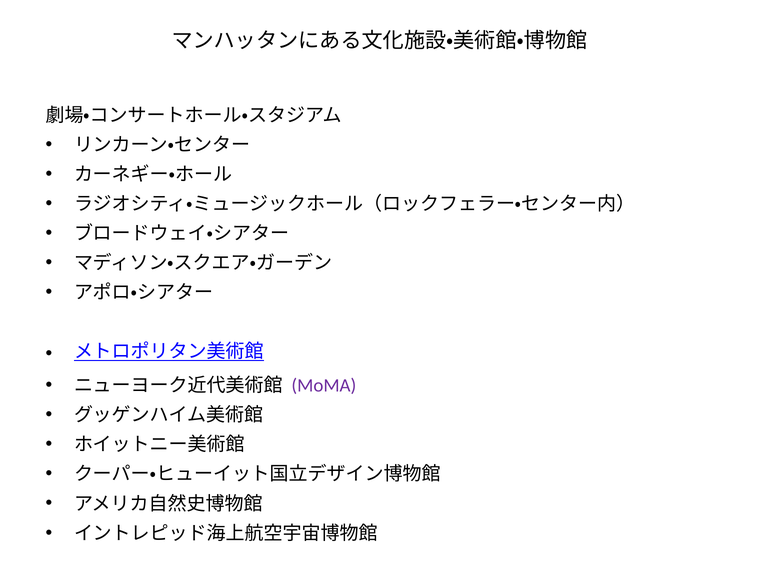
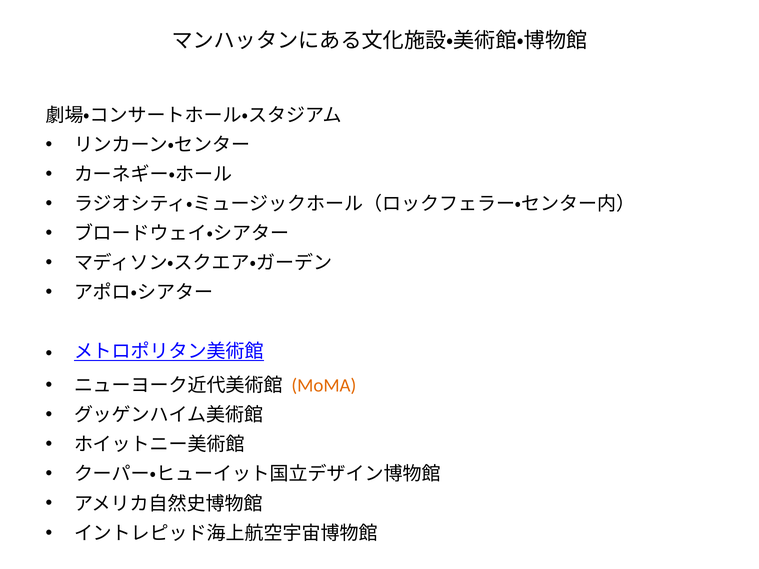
MoMA colour: purple -> orange
